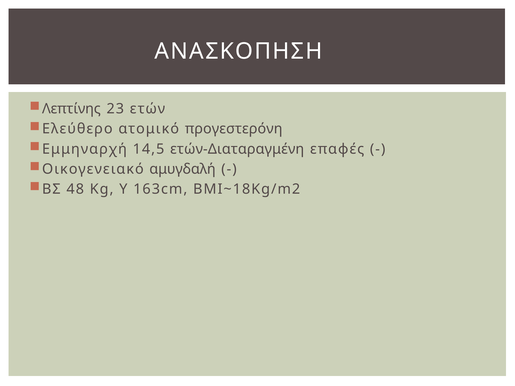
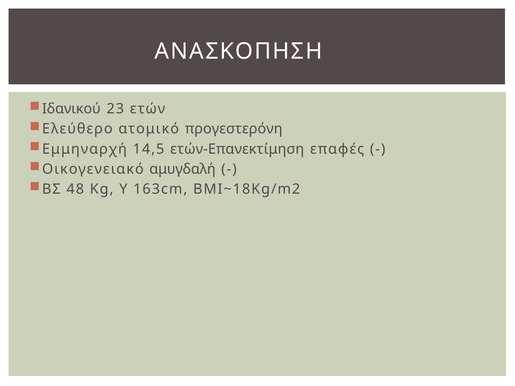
Λεπτίνης: Λεπτίνης -> Ιδανικού
ετών-Διαταραγμένη: ετών-Διαταραγμένη -> ετών-Επανεκτίμηση
